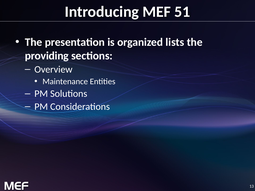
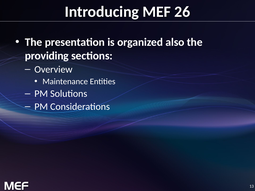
51: 51 -> 26
lists: lists -> also
